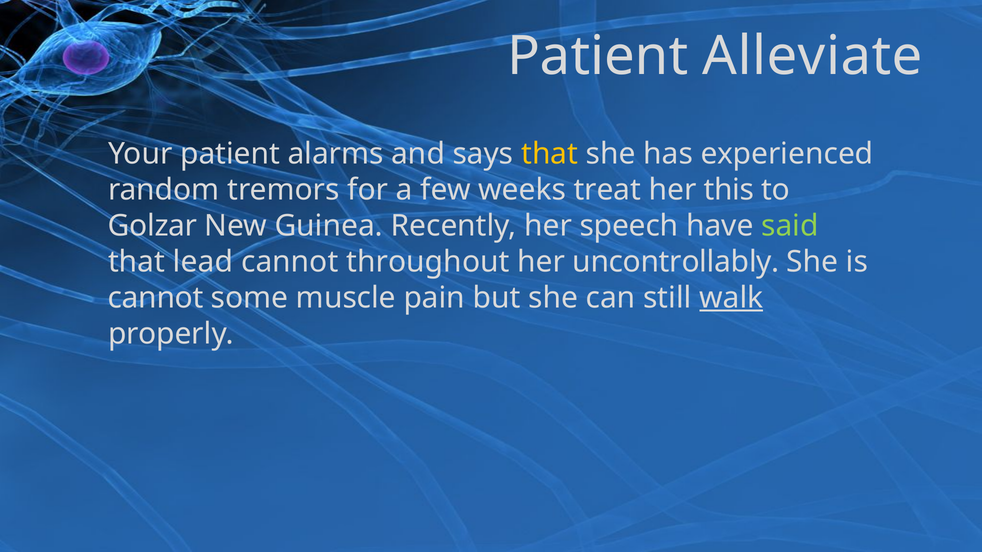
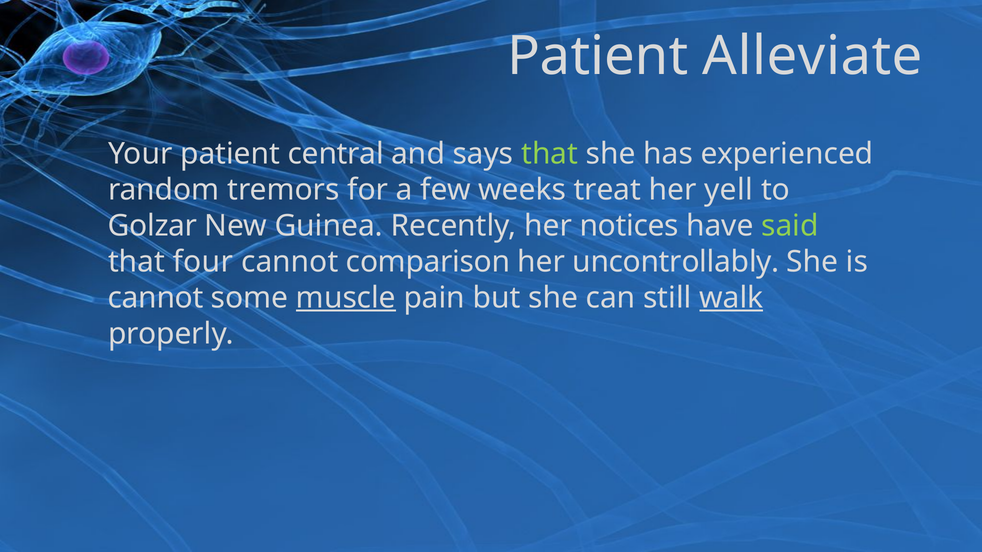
alarms: alarms -> central
that at (550, 154) colour: yellow -> light green
this: this -> yell
speech: speech -> notices
lead: lead -> four
throughout: throughout -> comparison
muscle underline: none -> present
